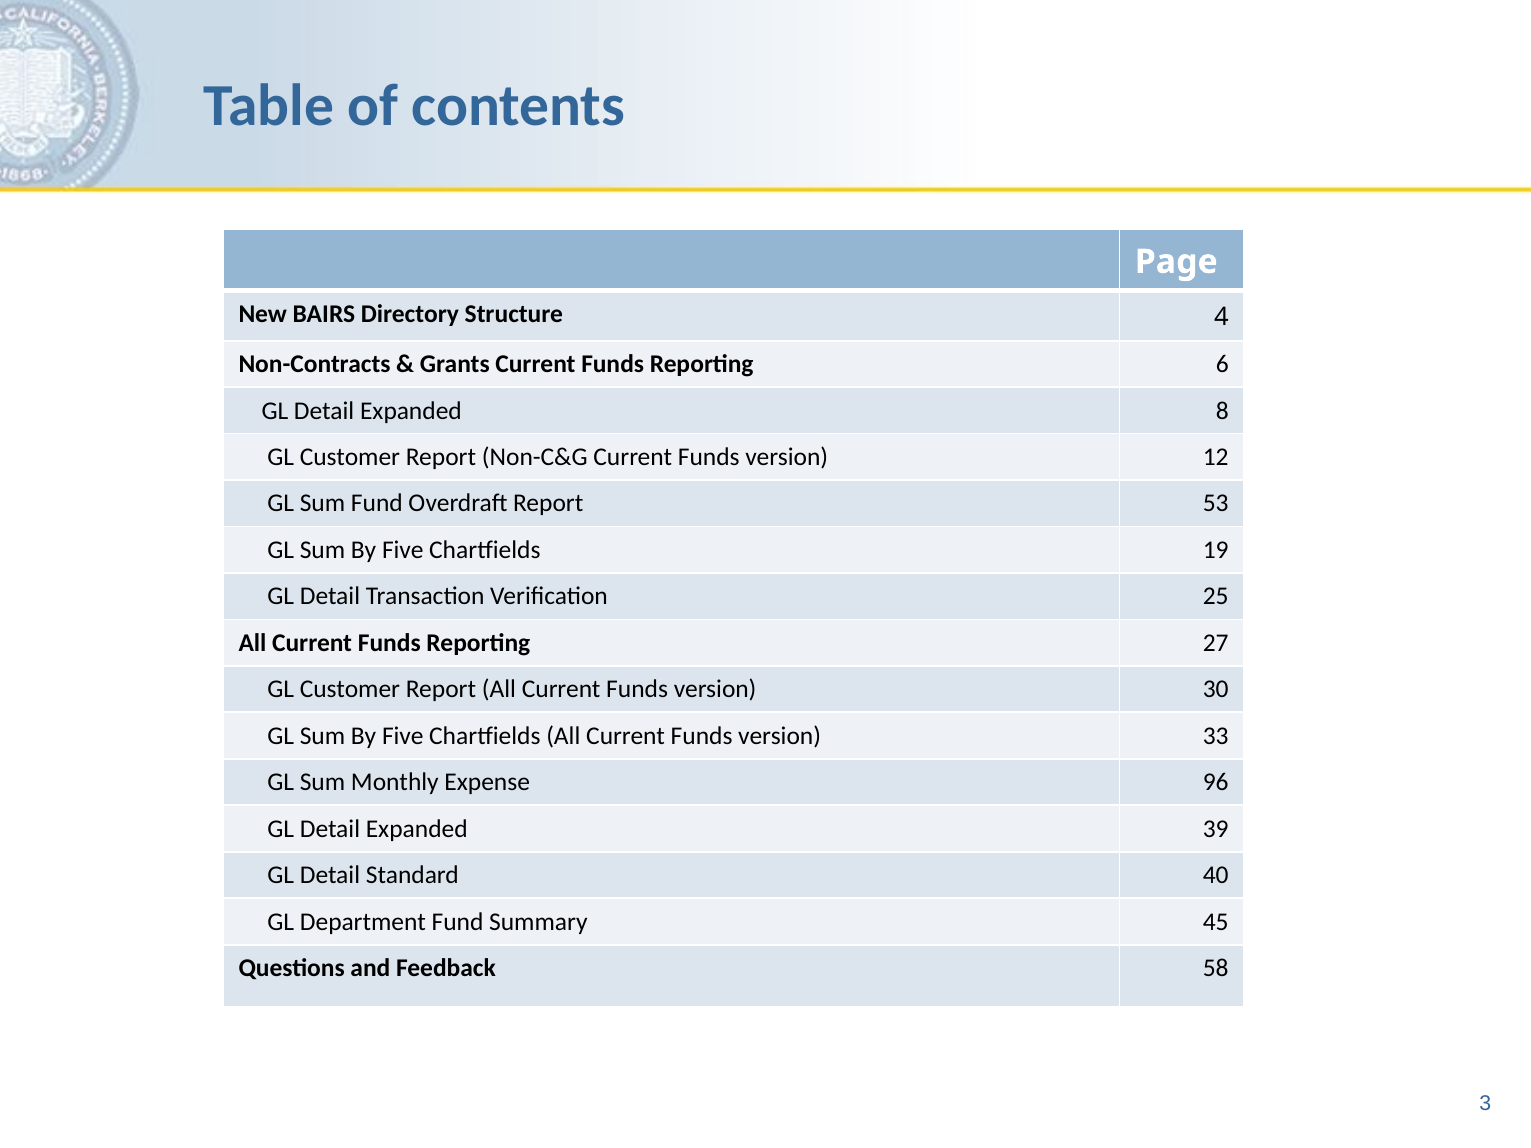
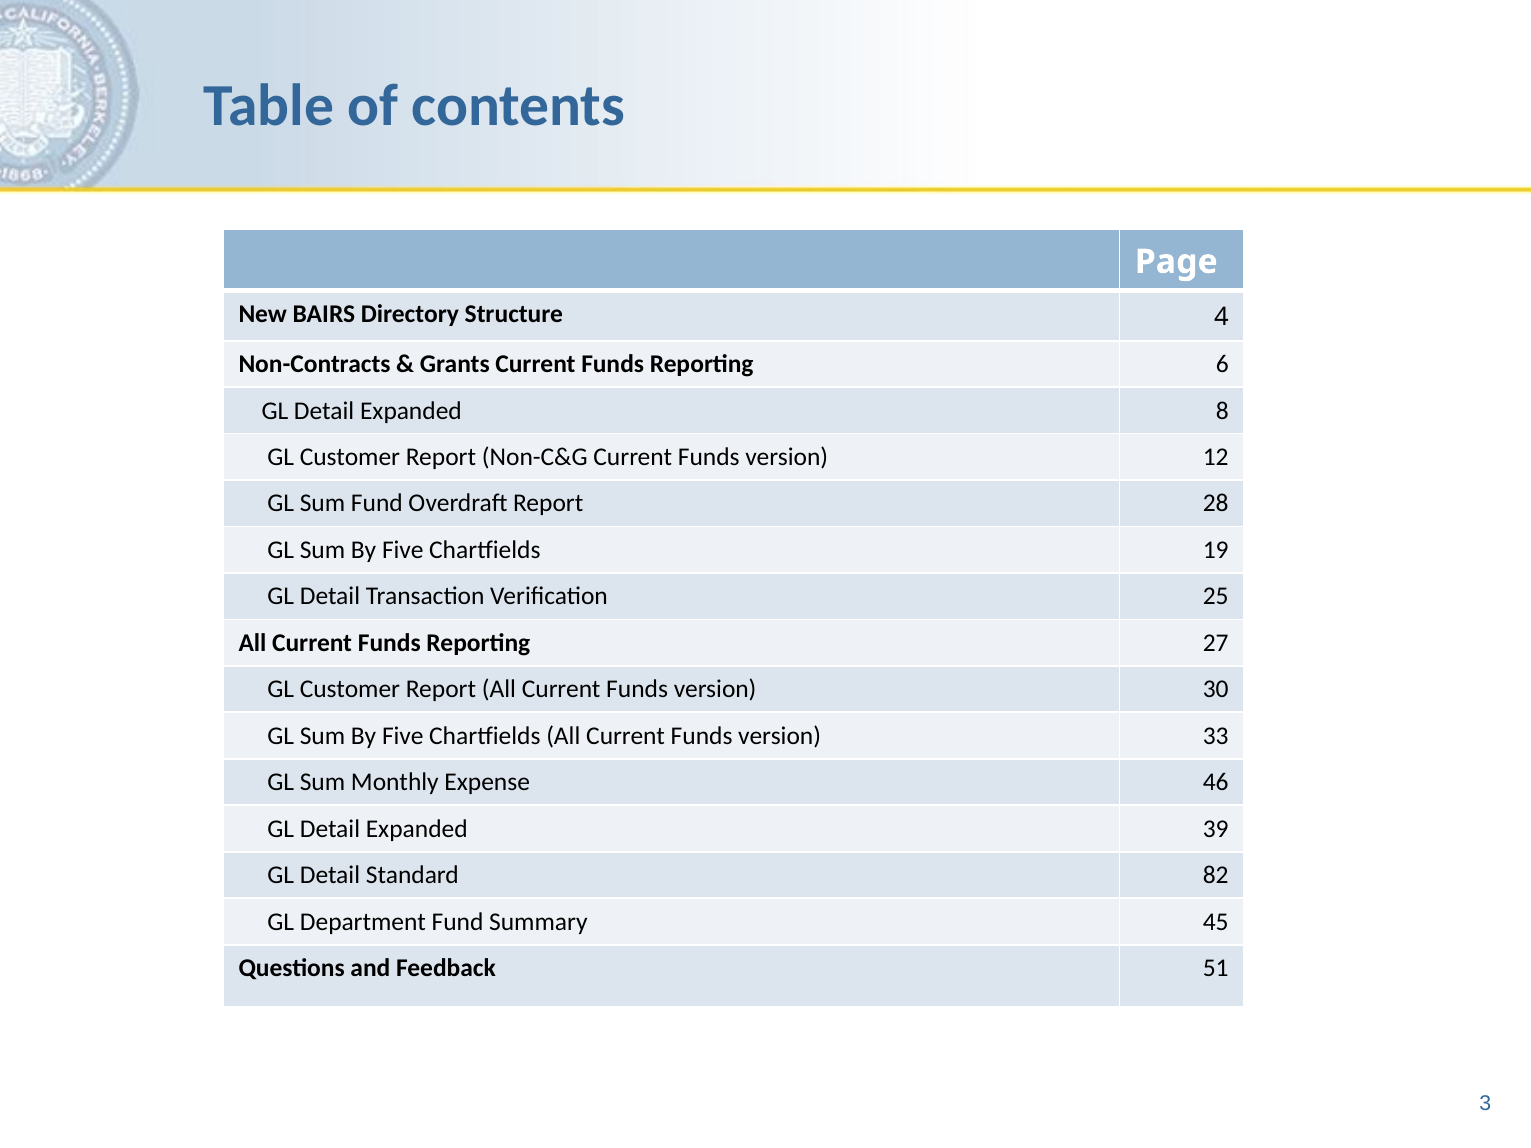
53: 53 -> 28
96: 96 -> 46
40: 40 -> 82
58: 58 -> 51
